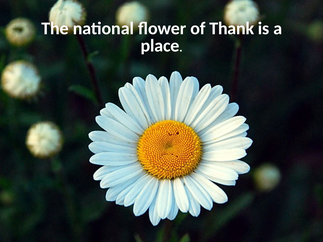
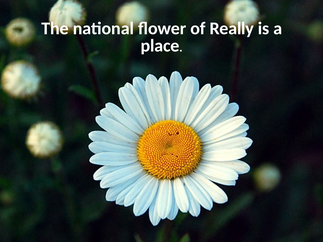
Thank: Thank -> Really
